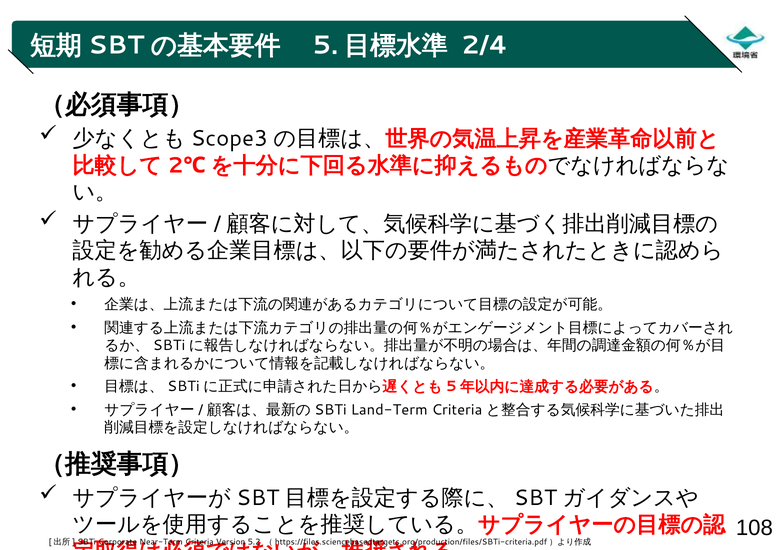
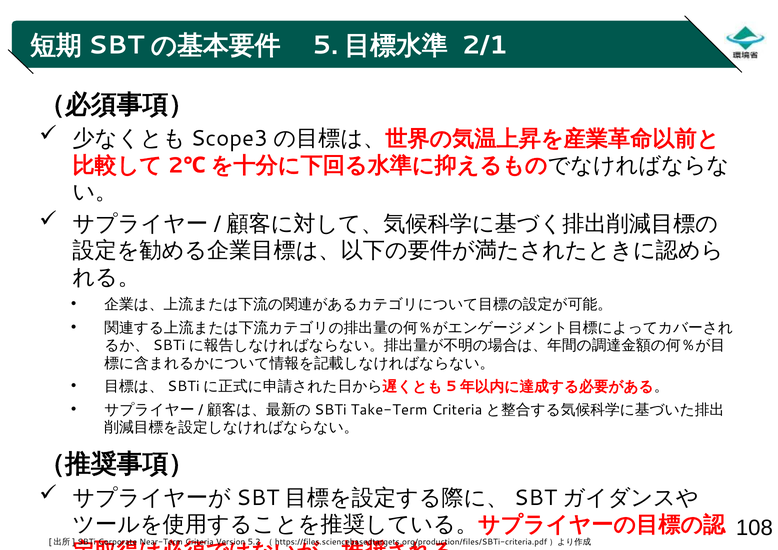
2/4: 2/4 -> 2/1
Land-Term: Land-Term -> Take-Term
